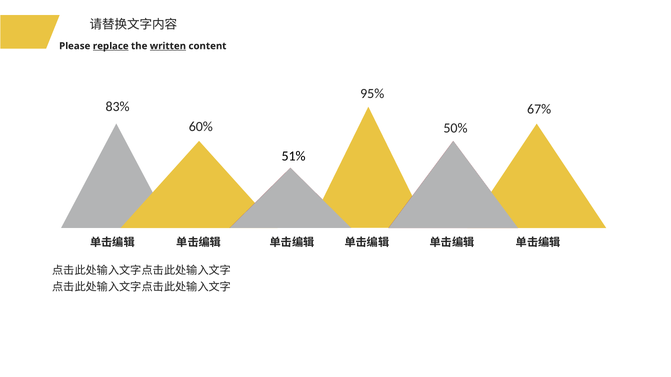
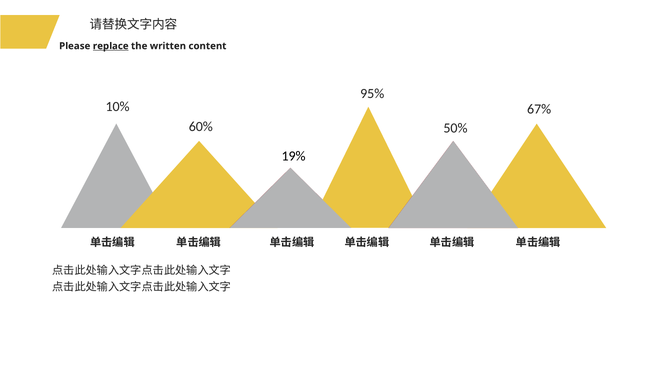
written underline: present -> none
83%: 83% -> 10%
51%: 51% -> 19%
